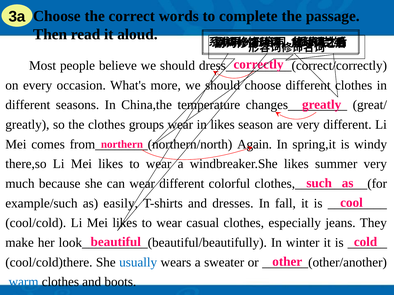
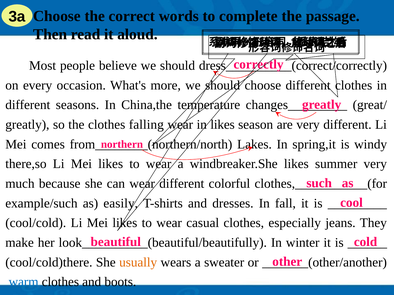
groups: groups -> falling
Again: Again -> Lakes
usually colour: blue -> orange
